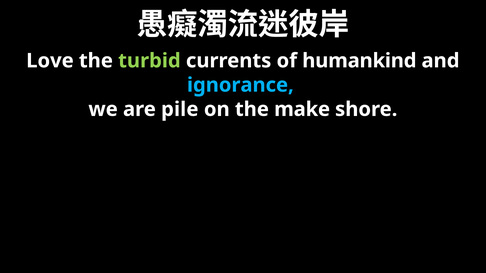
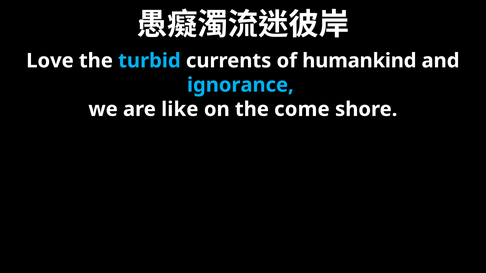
turbid colour: light green -> light blue
pile: pile -> like
make: make -> come
